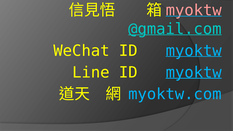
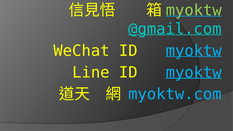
myoktw at (194, 10) colour: pink -> light green
